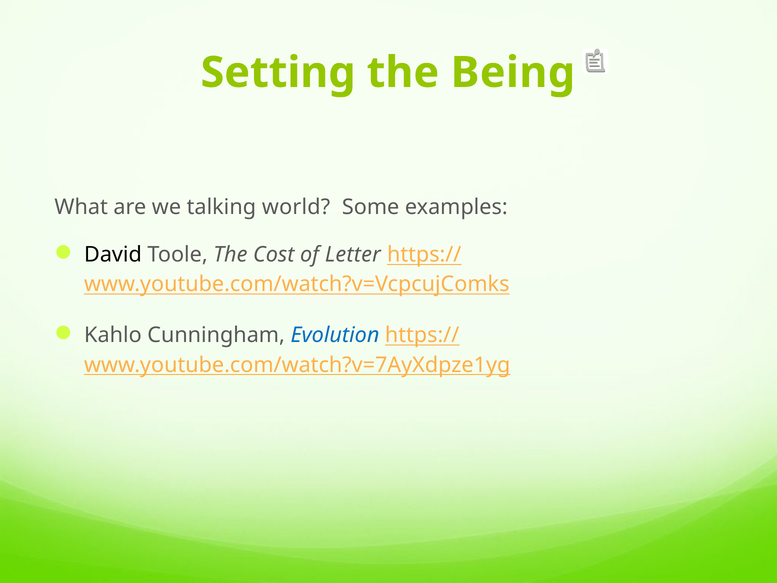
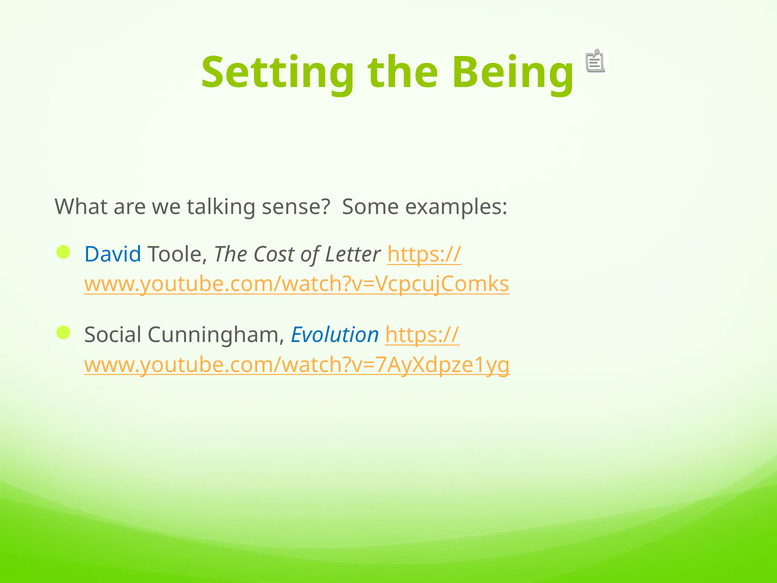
world: world -> sense
David colour: black -> blue
Kahlo: Kahlo -> Social
